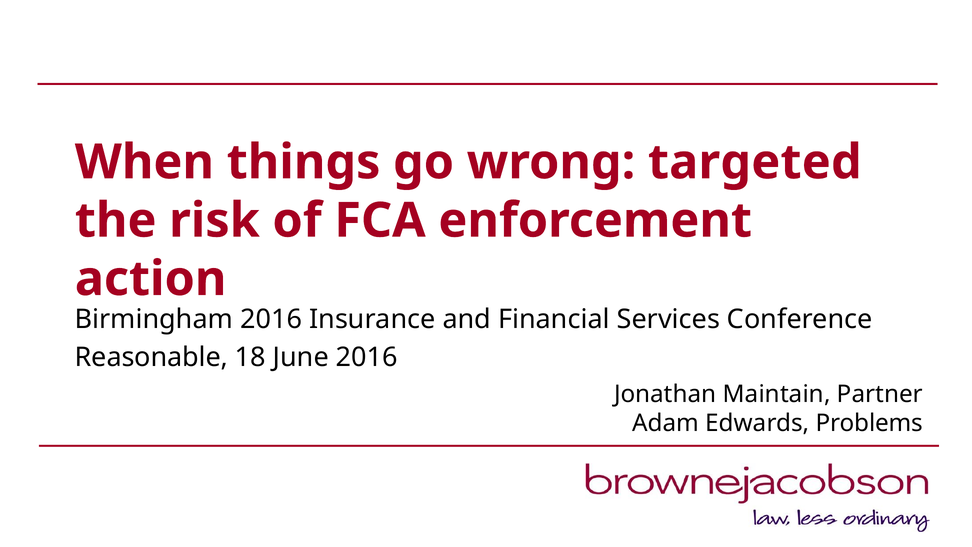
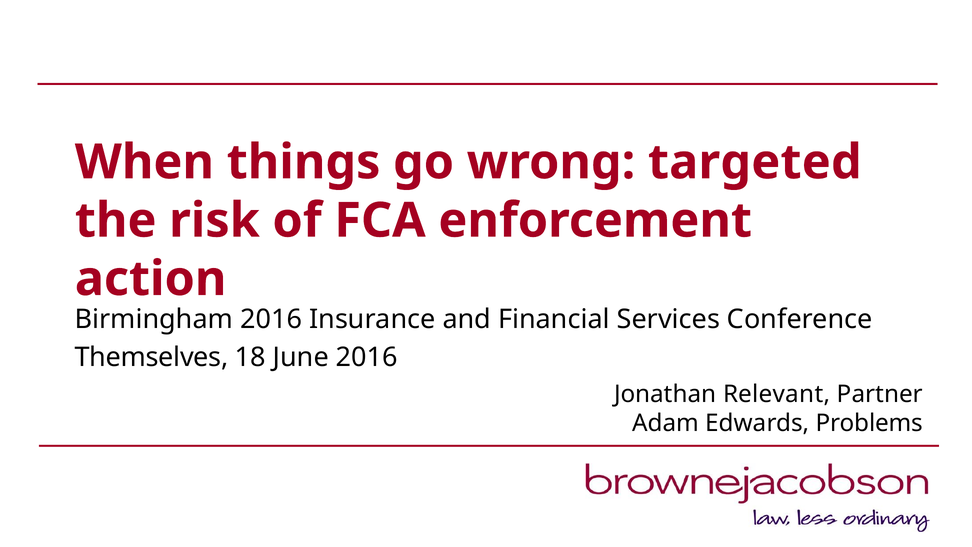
Reasonable: Reasonable -> Themselves
Maintain: Maintain -> Relevant
